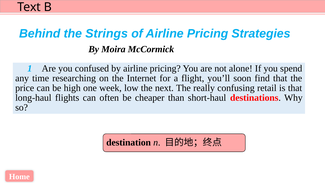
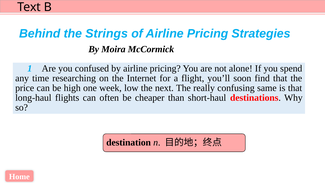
retail: retail -> same
